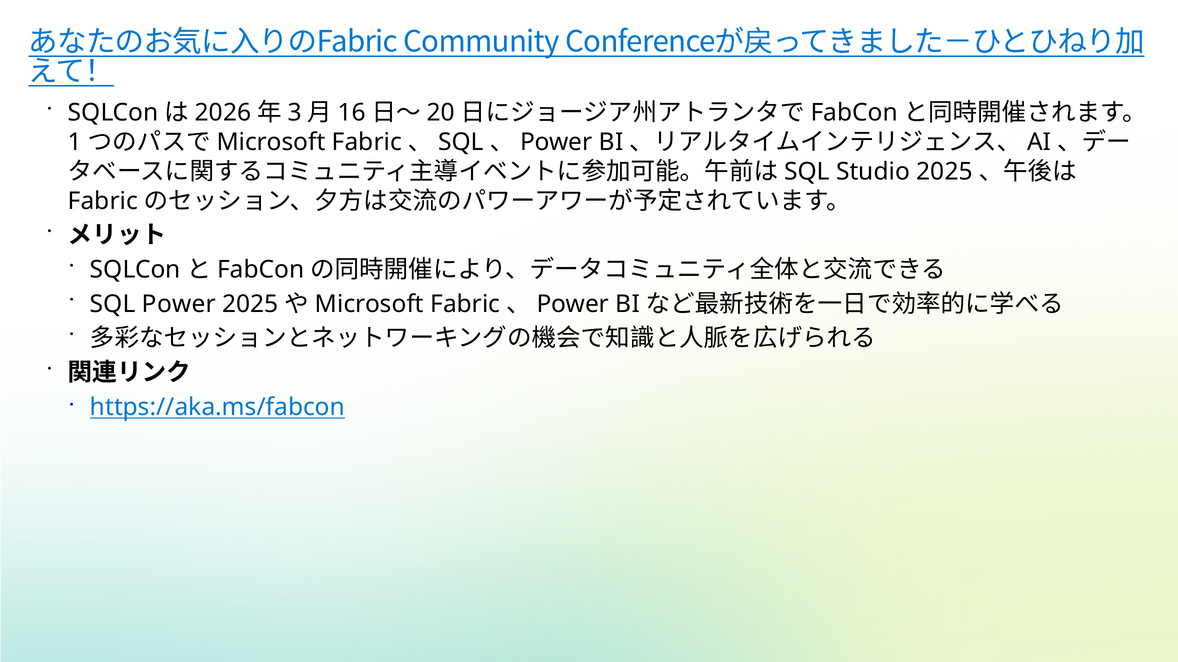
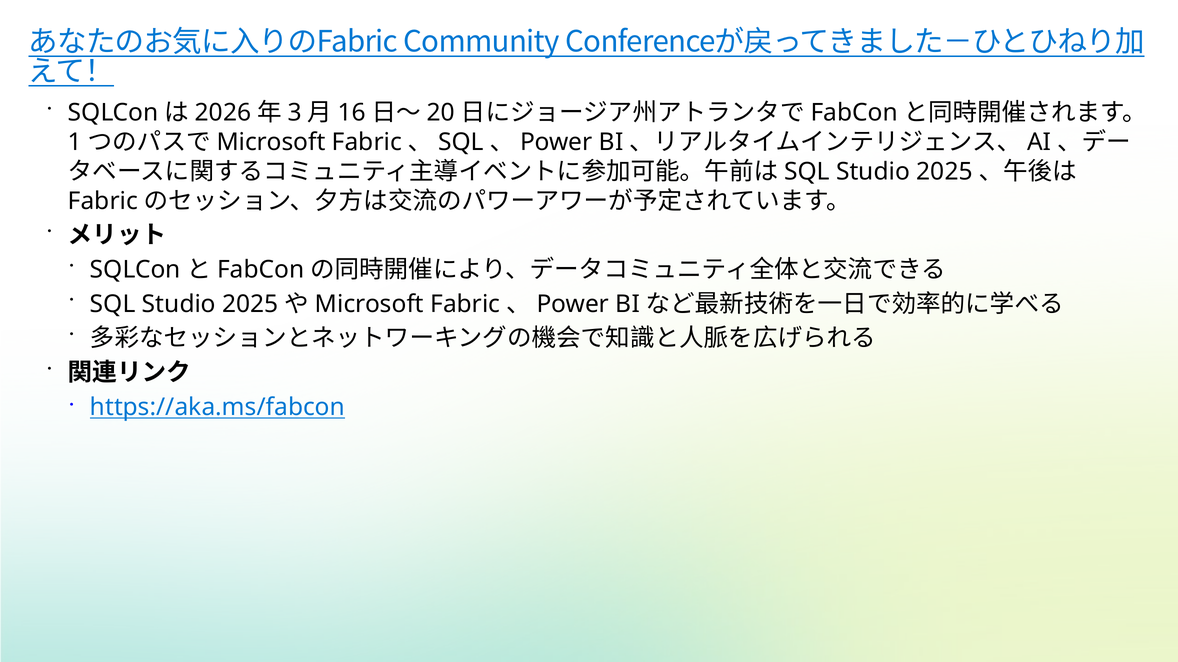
Power at (179, 304): Power -> Studio
